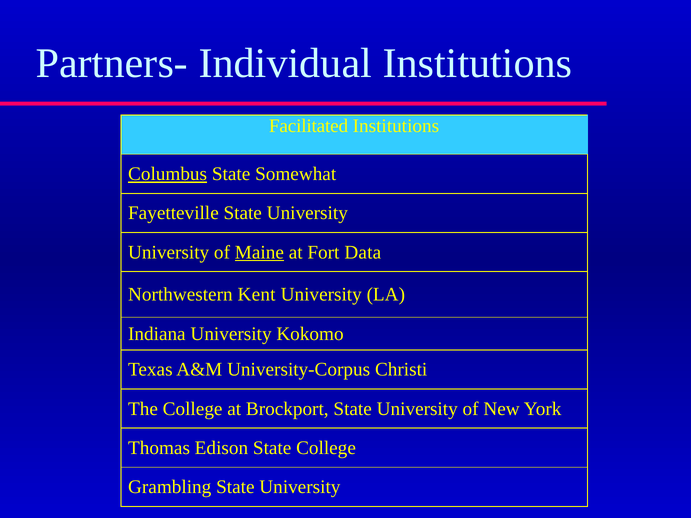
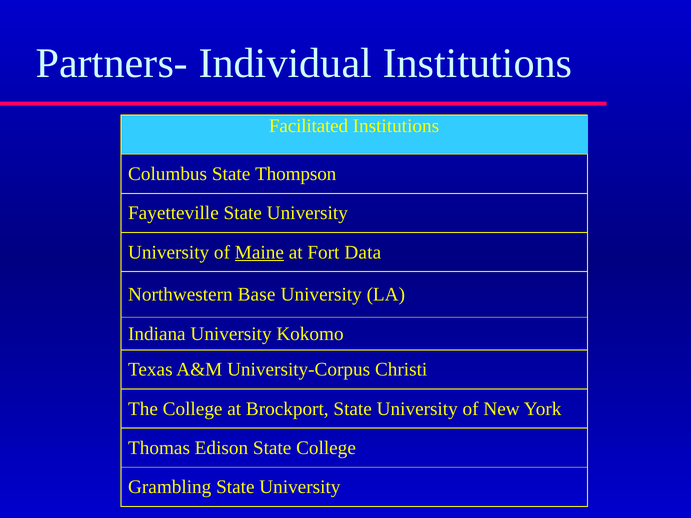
Columbus underline: present -> none
Somewhat: Somewhat -> Thompson
Kent: Kent -> Base
